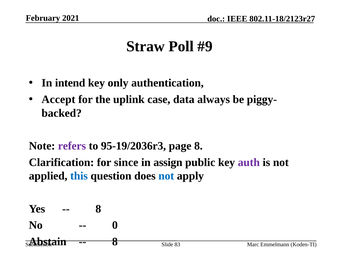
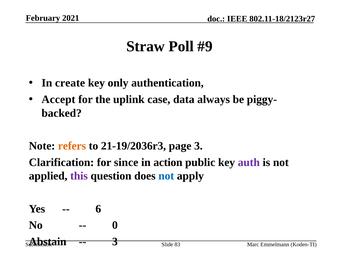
intend: intend -> create
refers colour: purple -> orange
95-19/2036r3: 95-19/2036r3 -> 21-19/2036r3
page 8: 8 -> 3
assign: assign -> action
this colour: blue -> purple
8 at (98, 208): 8 -> 6
8 at (115, 241): 8 -> 3
